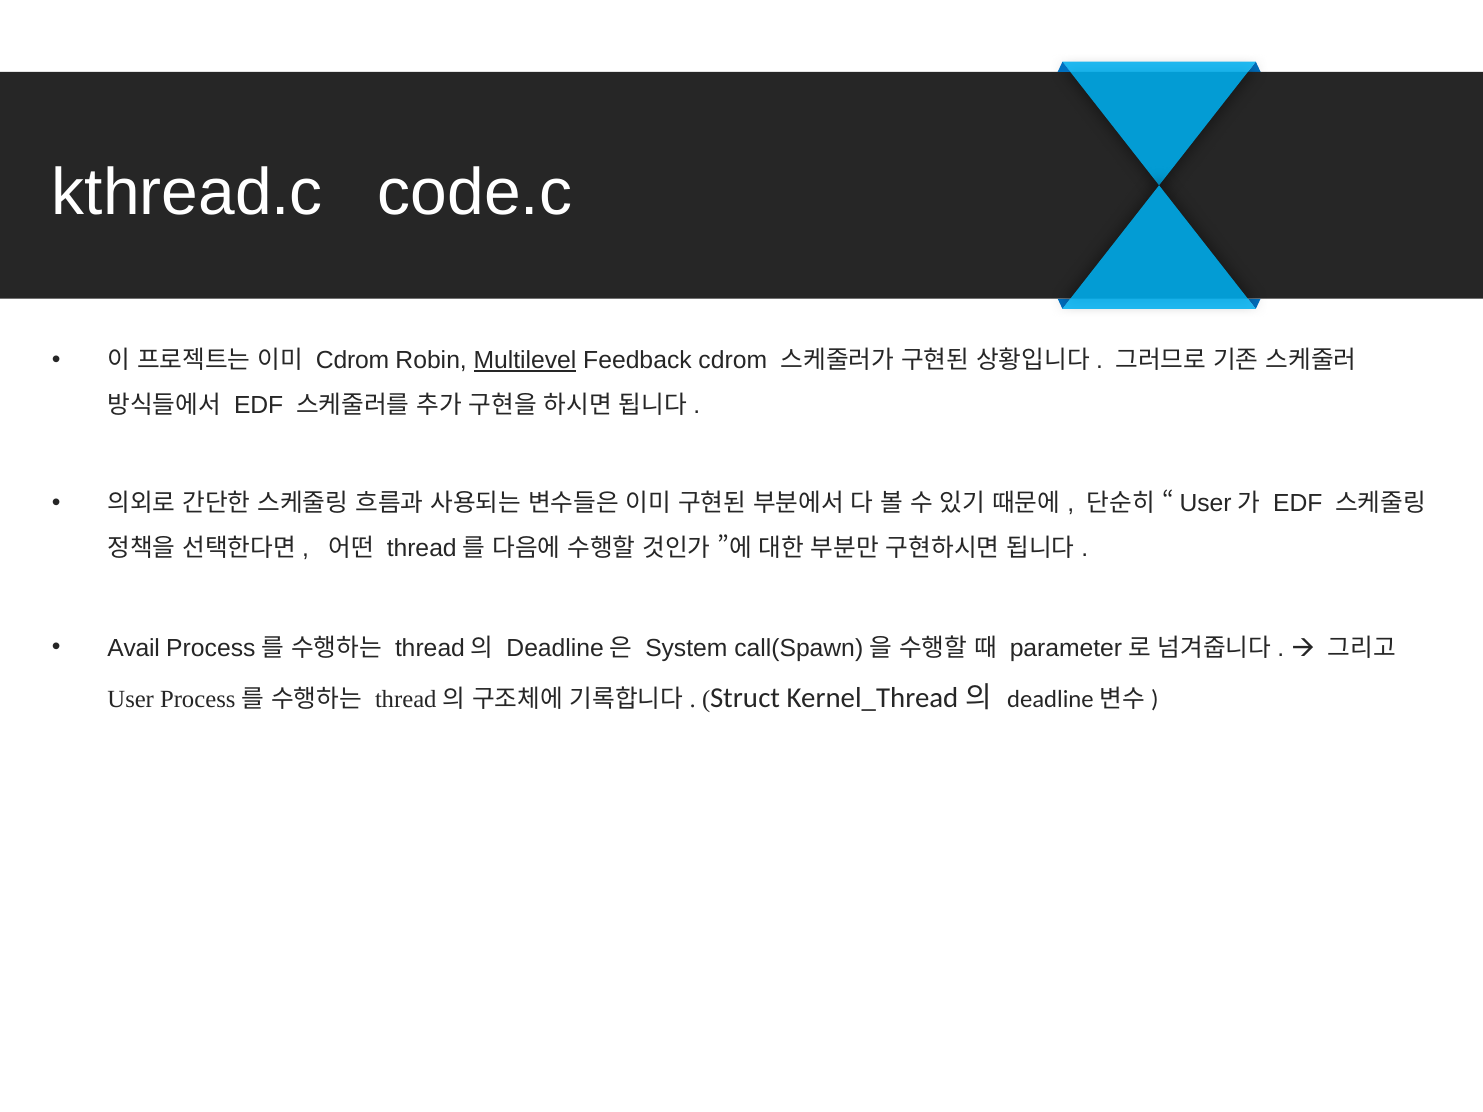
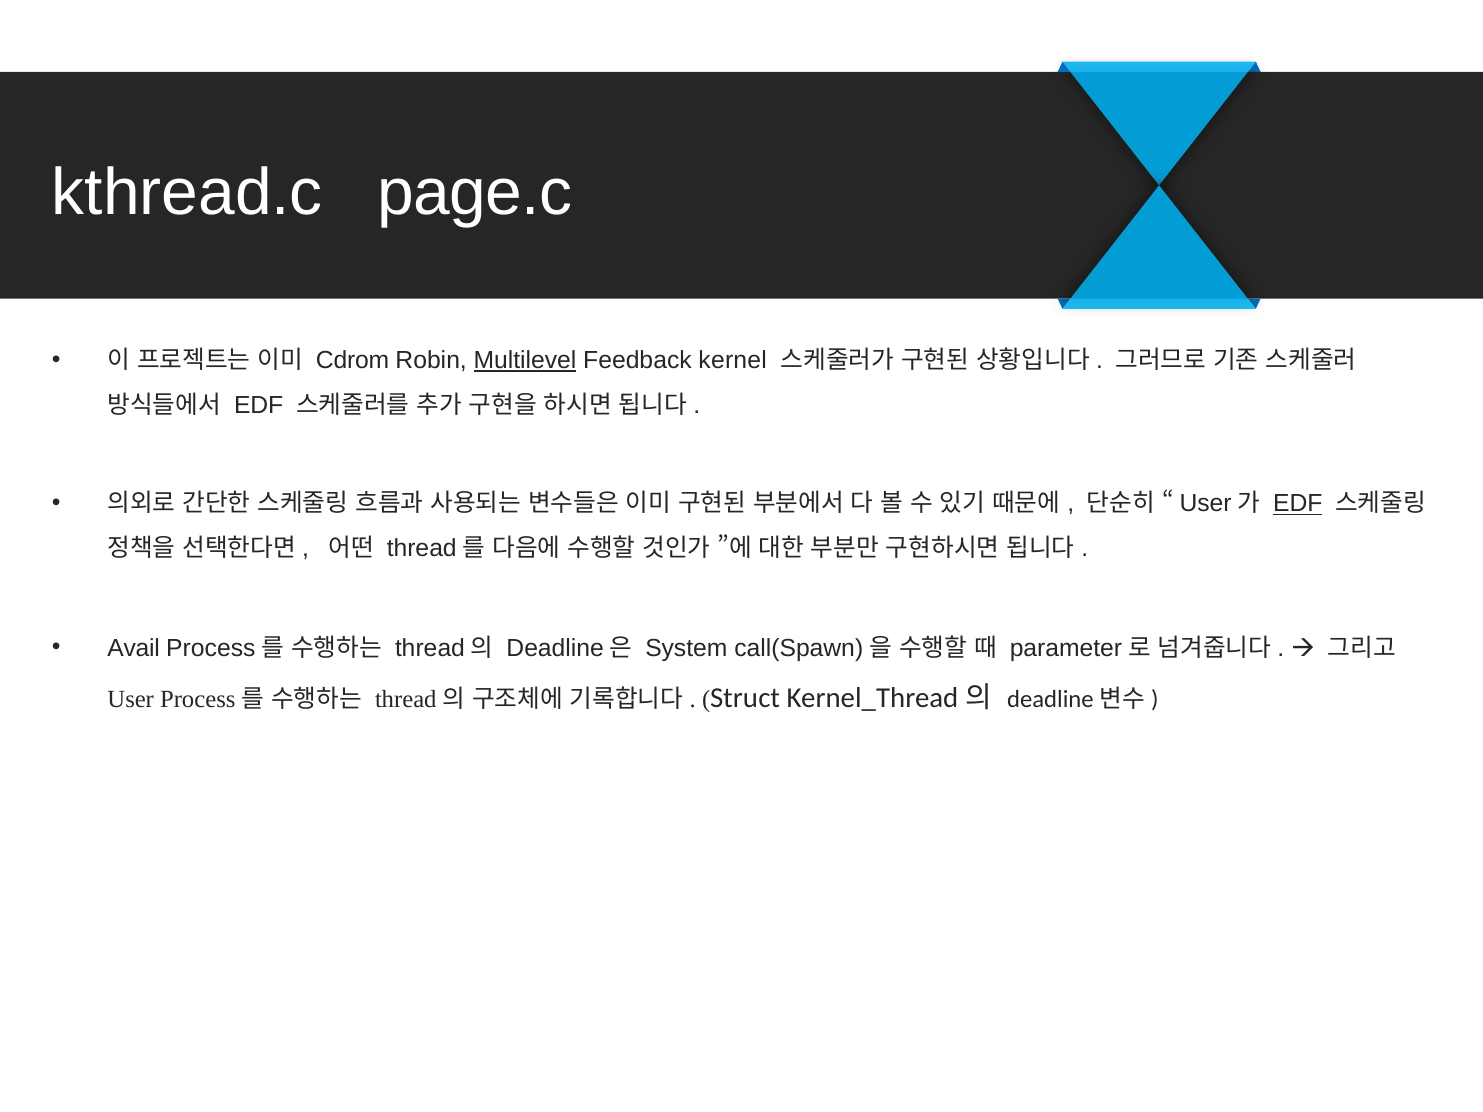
code.c: code.c -> page.c
Feedback cdrom: cdrom -> kernel
EDF at (1298, 504) underline: none -> present
